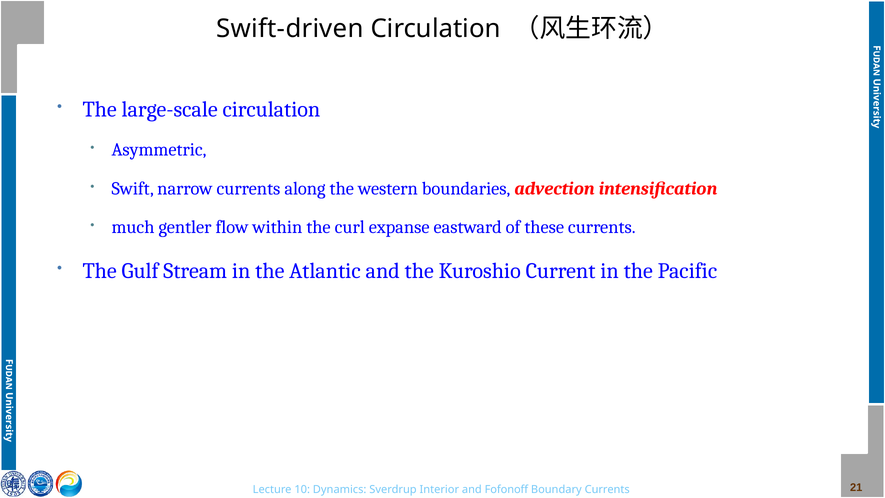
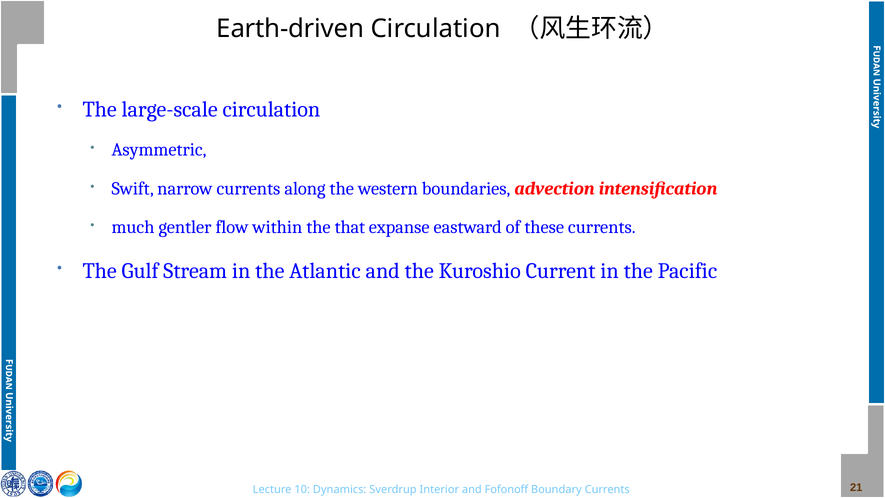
Swift-driven: Swift-driven -> Earth-driven
curl: curl -> that
